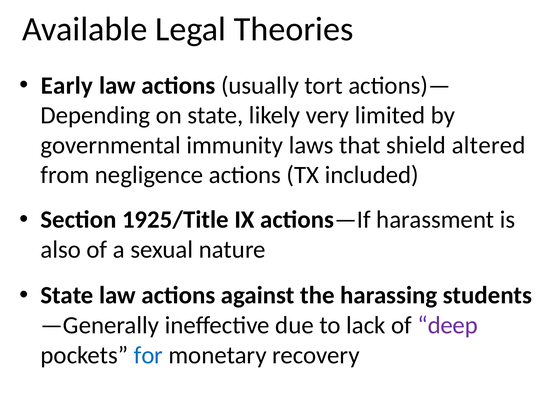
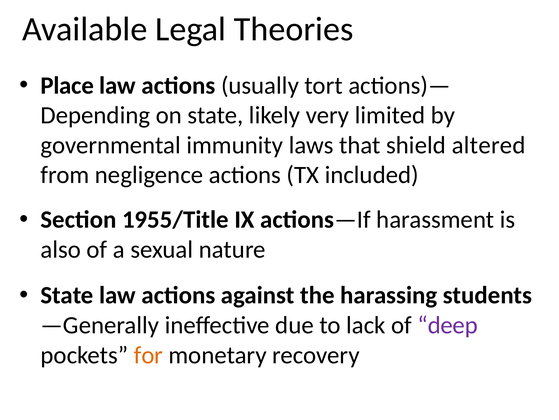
Early: Early -> Place
1925/Title: 1925/Title -> 1955/Title
for colour: blue -> orange
